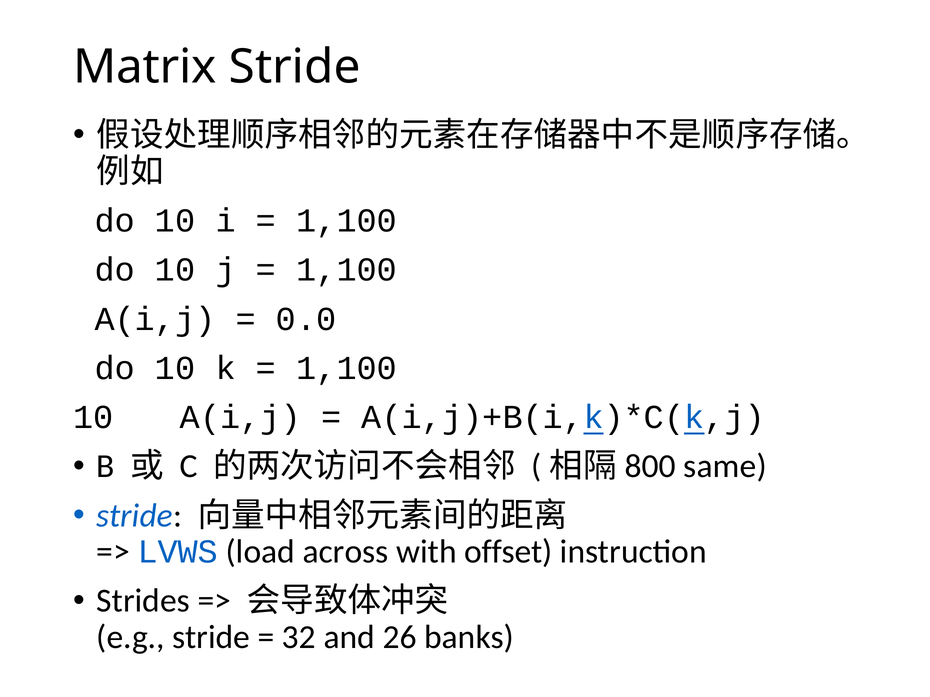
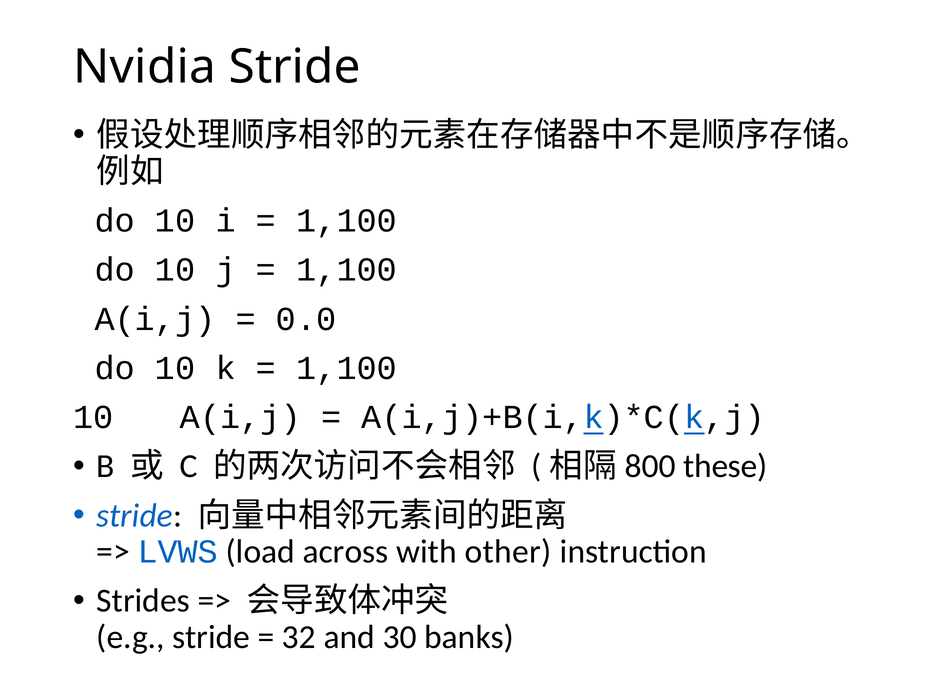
Matrix: Matrix -> Nvidia
same: same -> these
offset: offset -> other
26: 26 -> 30
